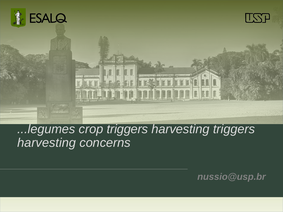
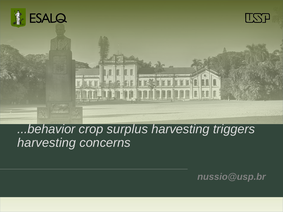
...legumes: ...legumes -> ...behavior
crop triggers: triggers -> surplus
